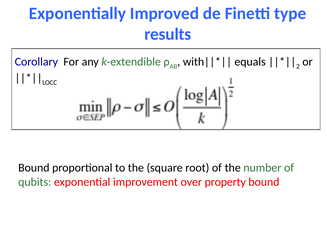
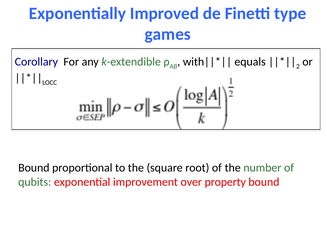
results: results -> games
